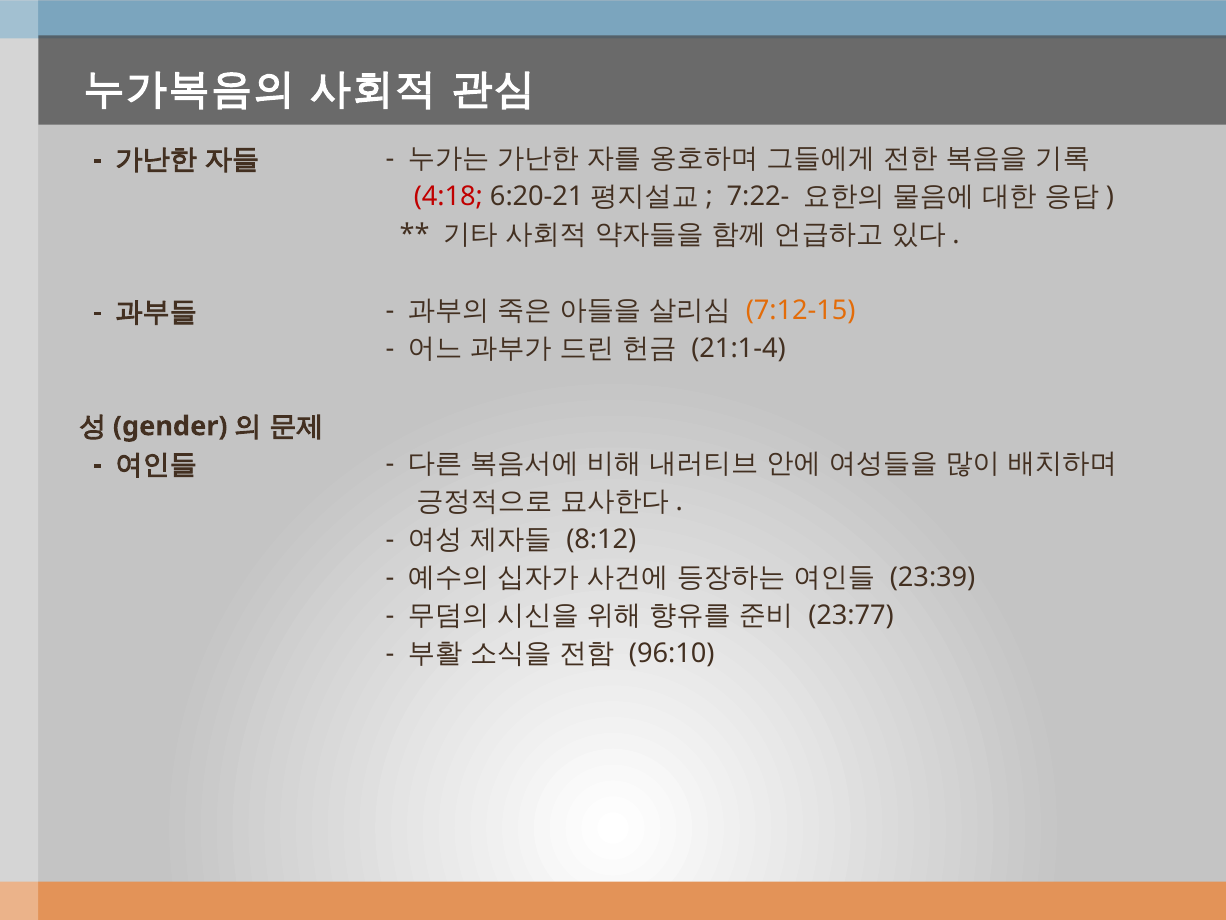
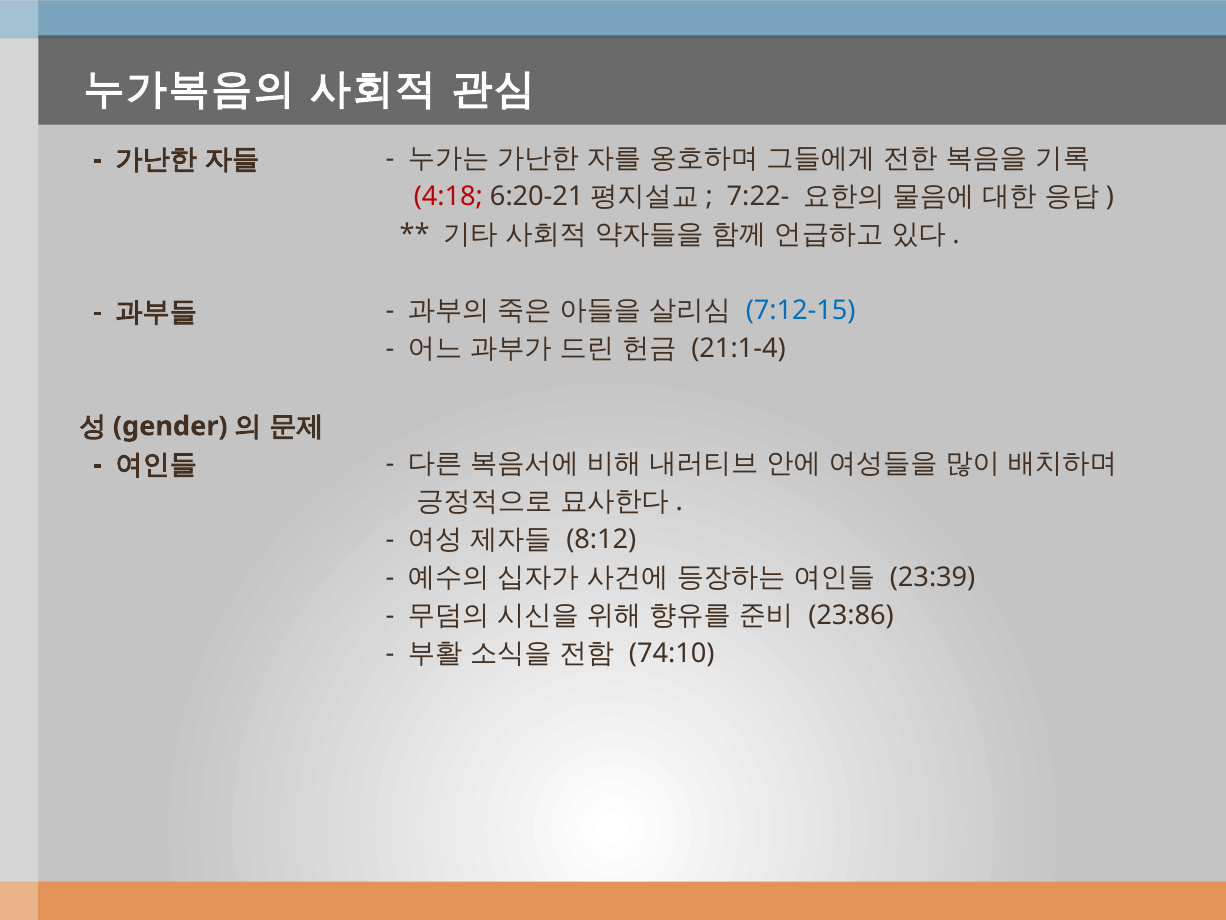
7:12-15 colour: orange -> blue
23:77: 23:77 -> 23:86
96:10: 96:10 -> 74:10
